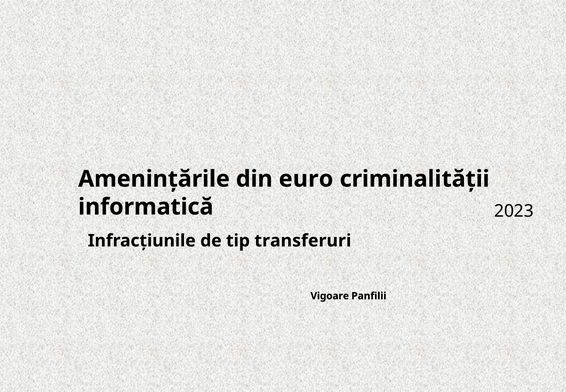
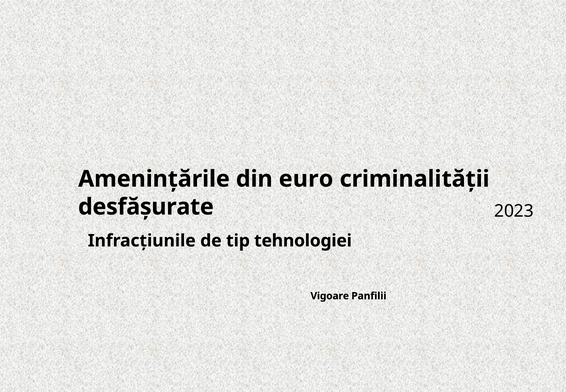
informatică: informatică -> desfășurate
transferuri: transferuri -> tehnologiei
